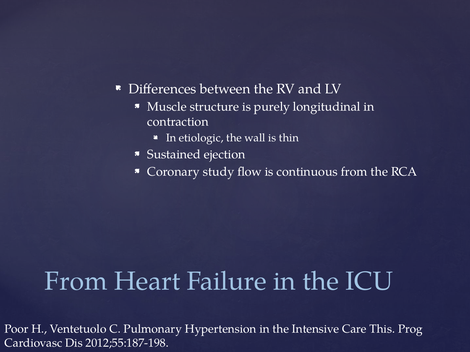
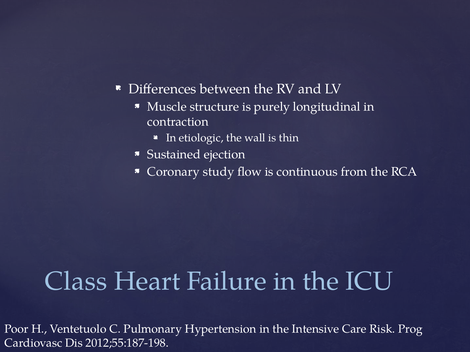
From at (76, 281): From -> Class
This: This -> Risk
